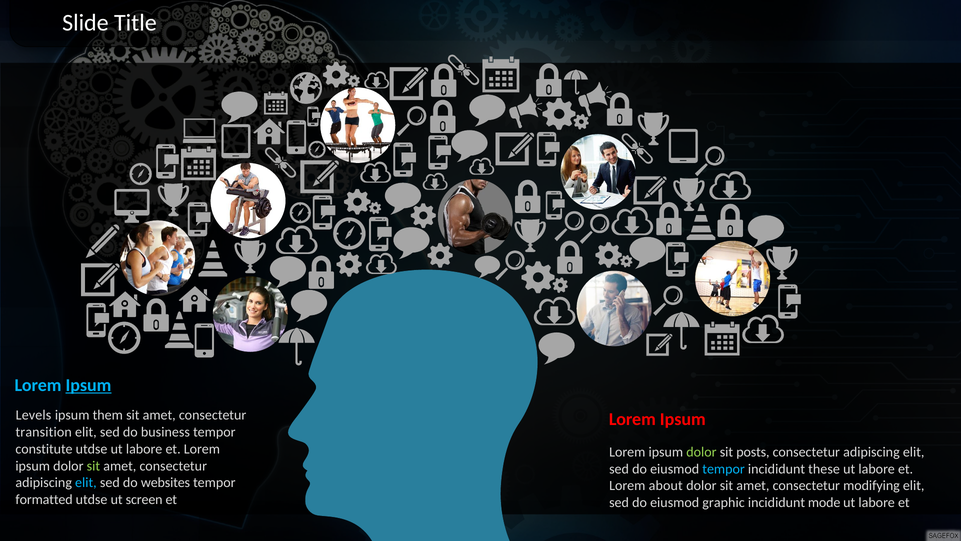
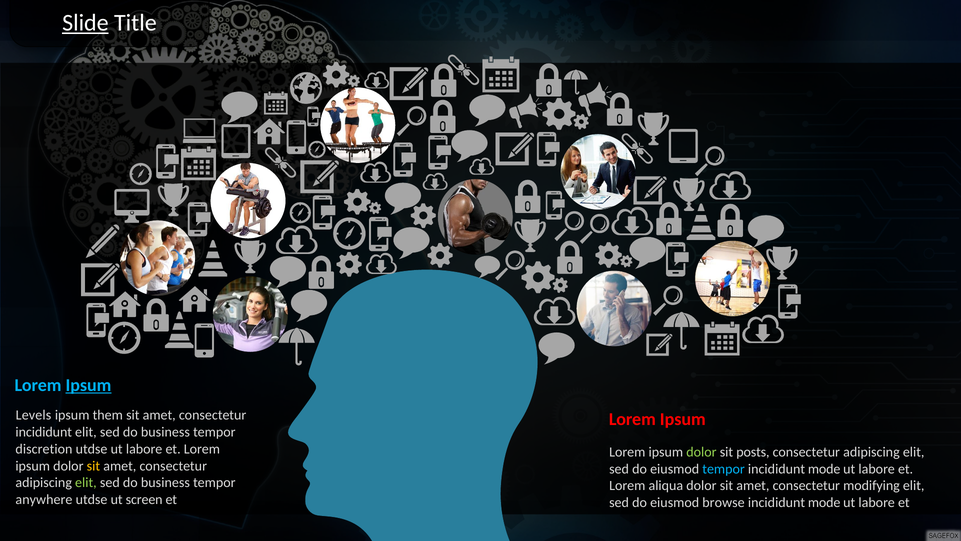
Slide underline: none -> present
transition at (44, 432): transition -> incididunt
constitute: constitute -> discretion
sit at (93, 466) colour: light green -> yellow
these at (824, 469): these -> mode
elit at (86, 482) colour: light blue -> light green
websites at (166, 482): websites -> business
about: about -> aliqua
formatted: formatted -> anywhere
graphic: graphic -> browse
